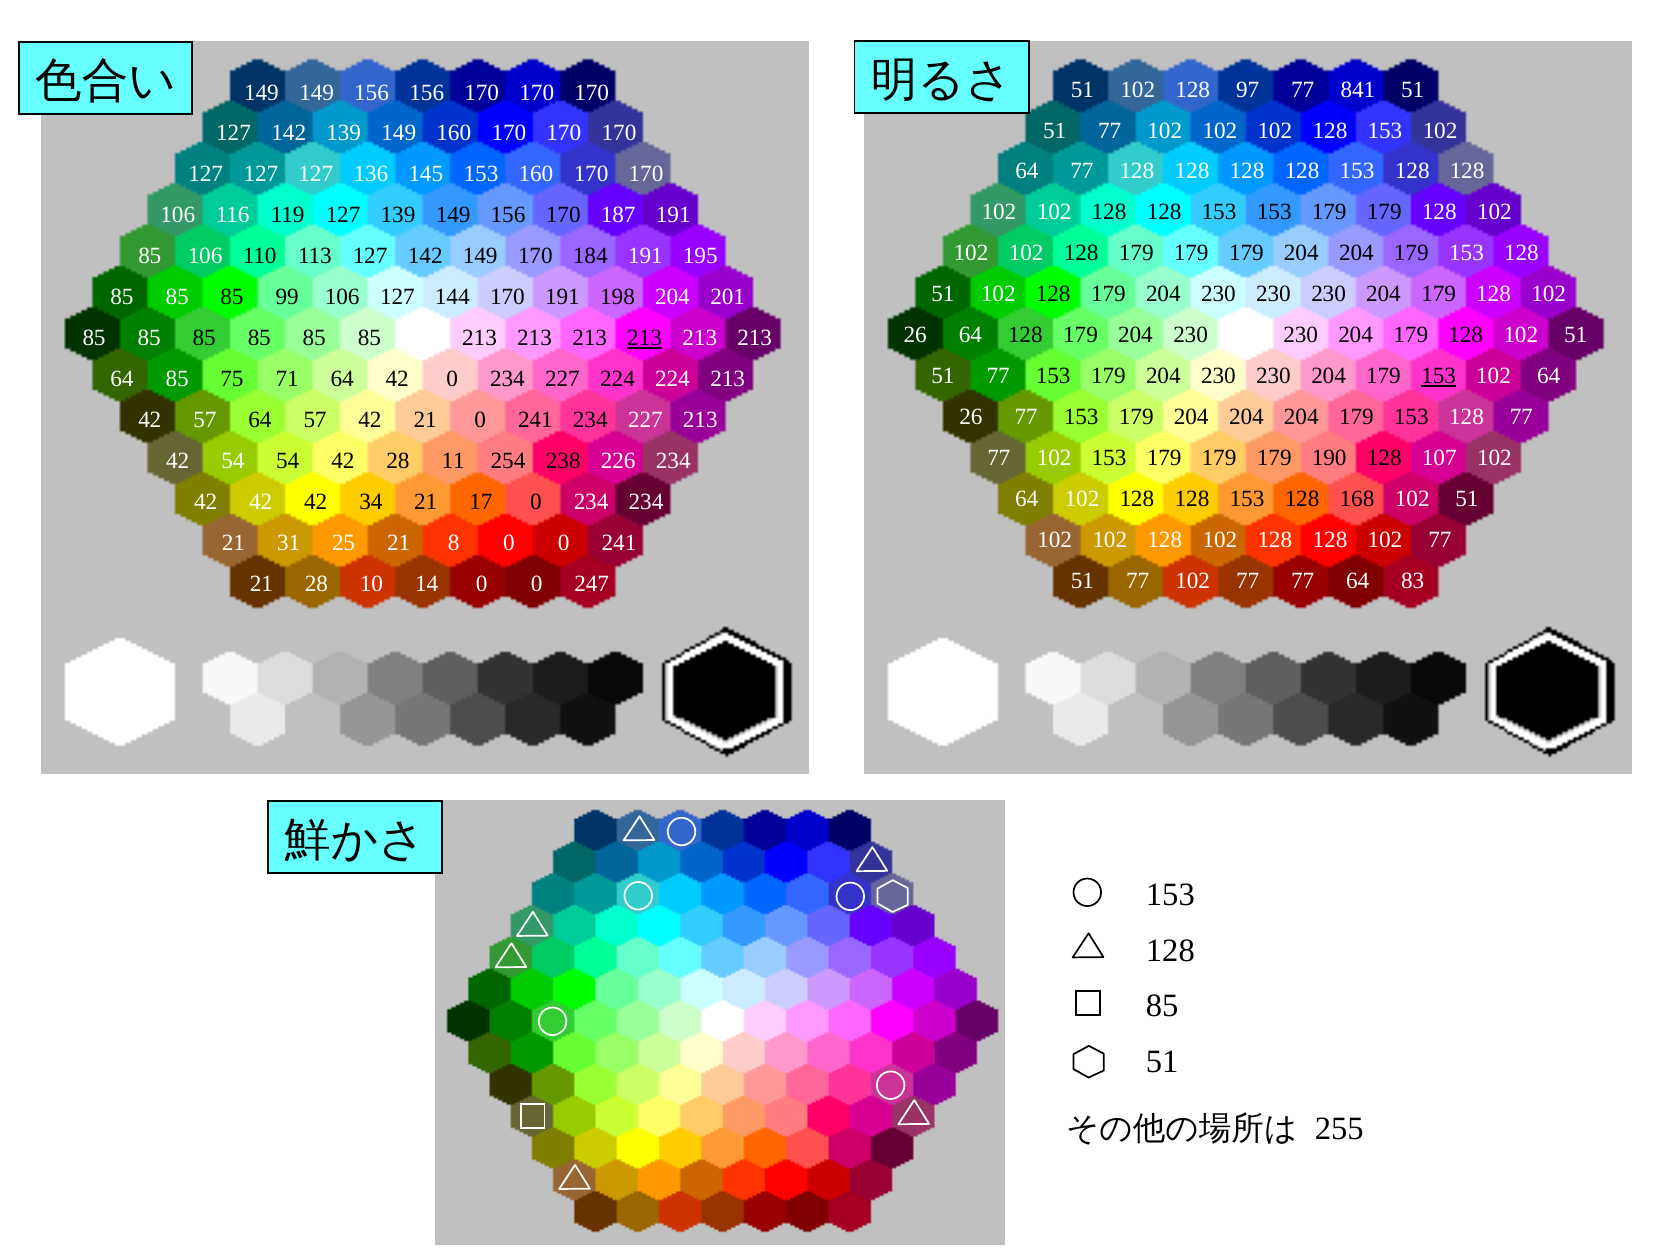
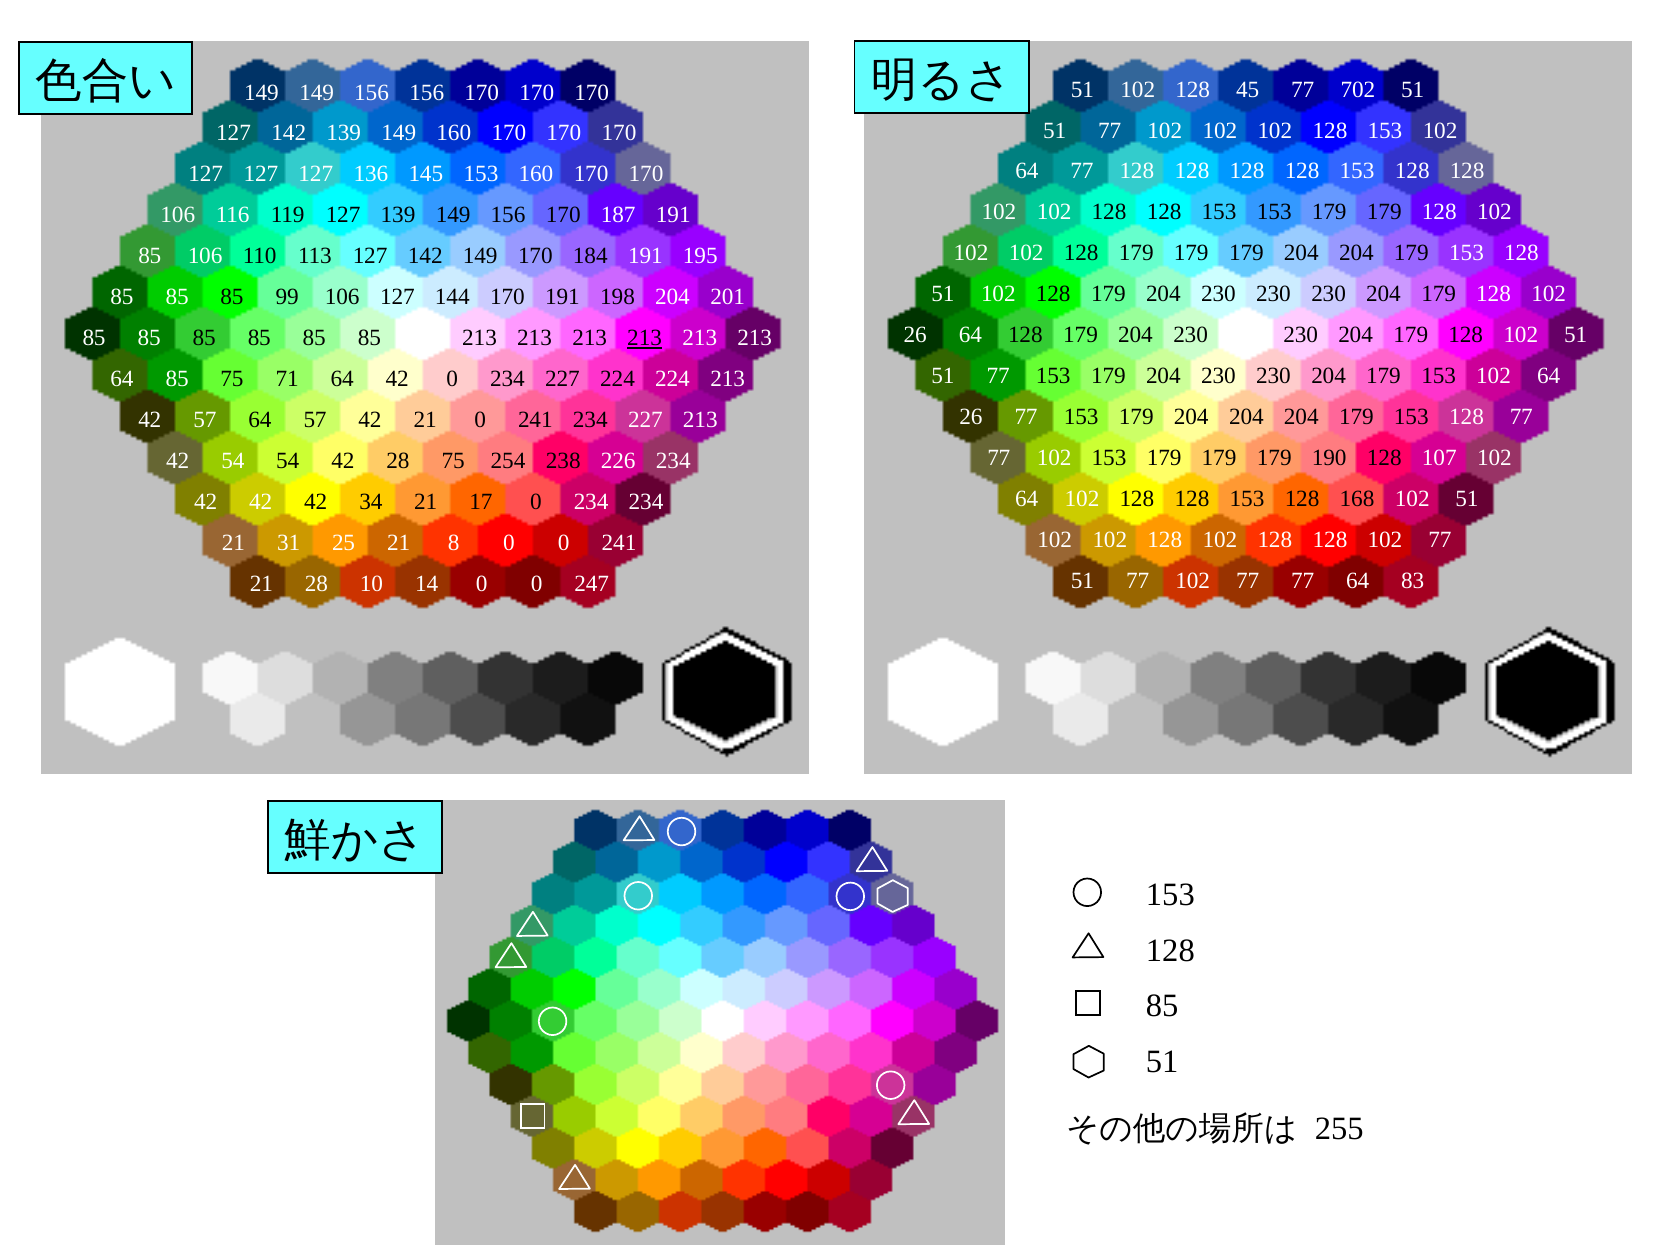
97: 97 -> 45
841: 841 -> 702
153 at (1439, 376) underline: present -> none
28 11: 11 -> 75
